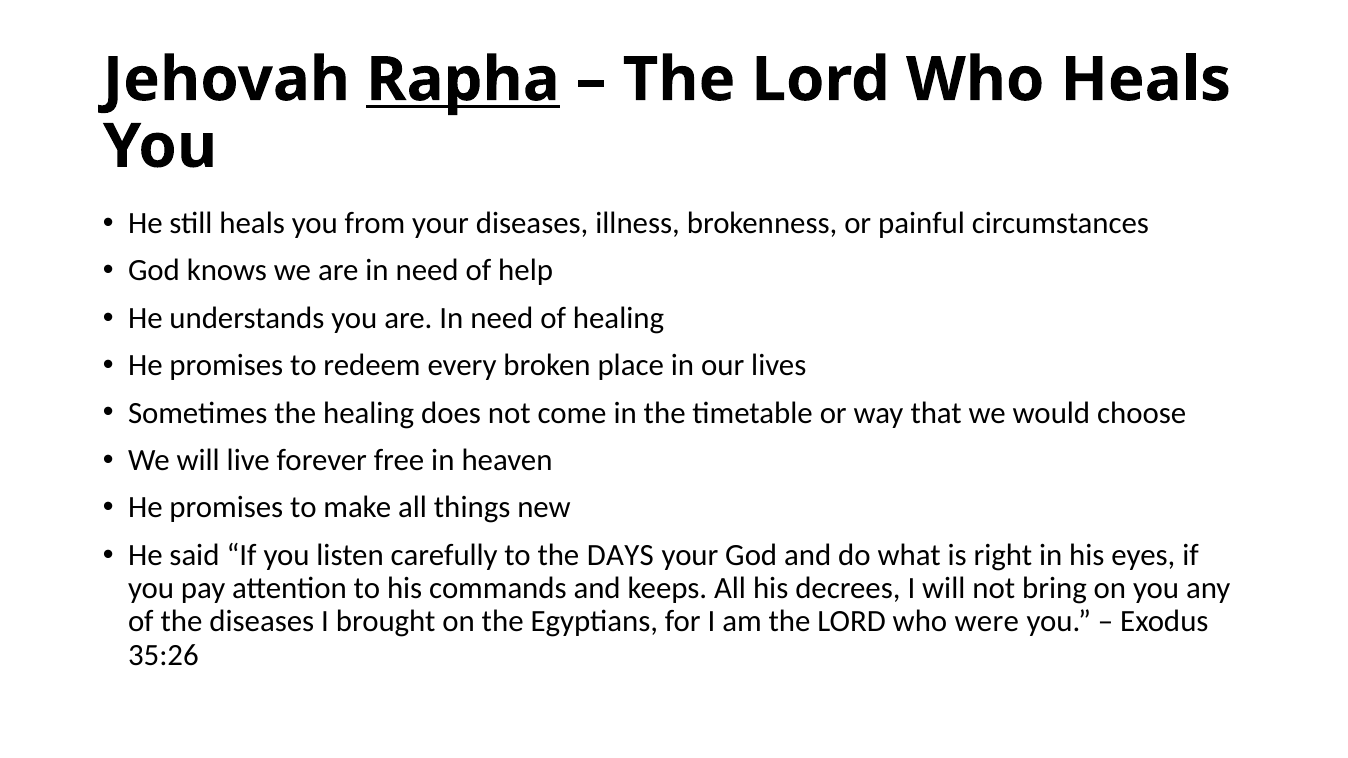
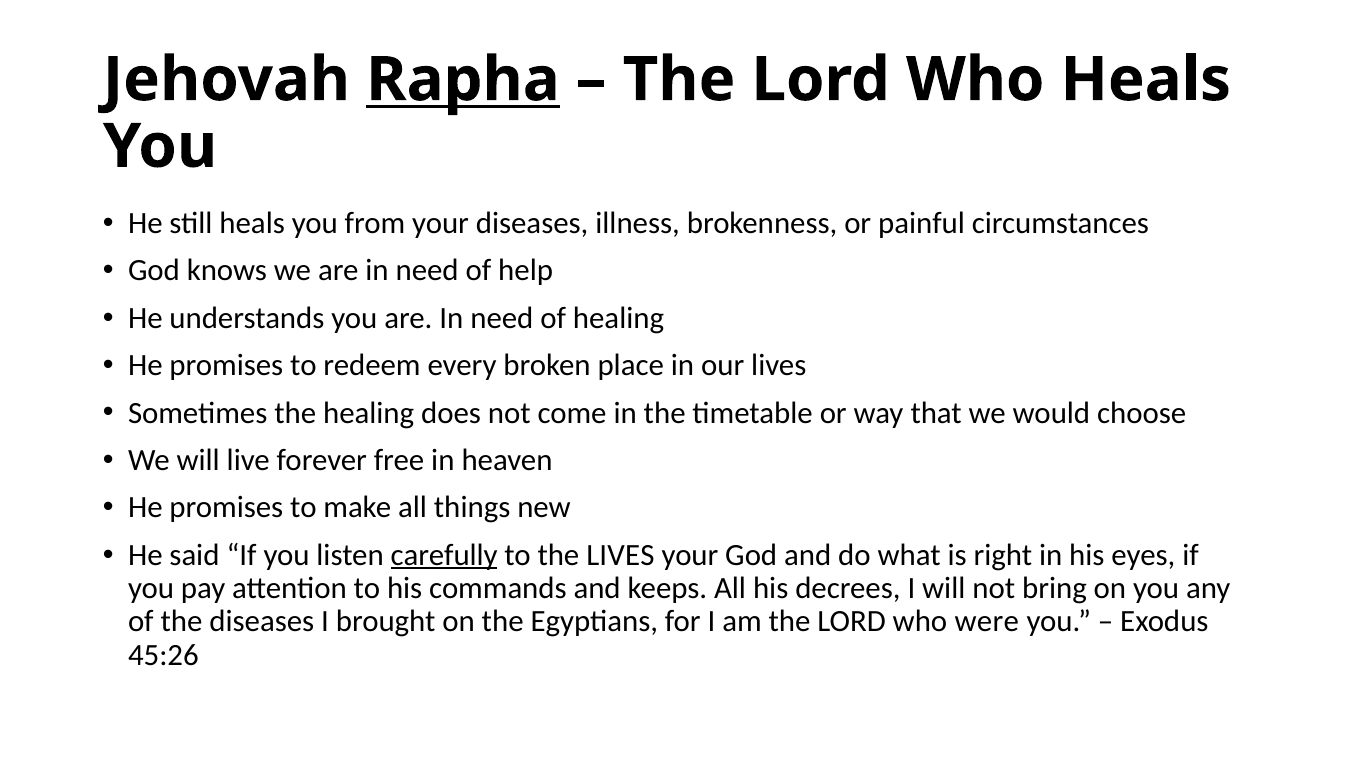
carefully underline: none -> present
the DAYS: DAYS -> LIVES
35:26: 35:26 -> 45:26
